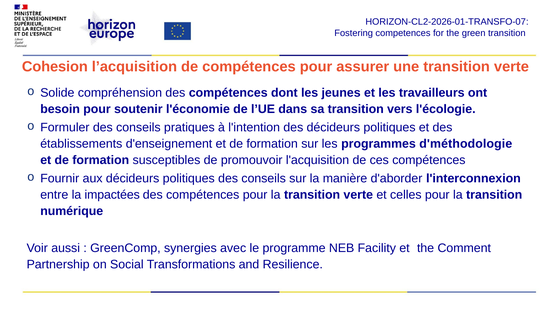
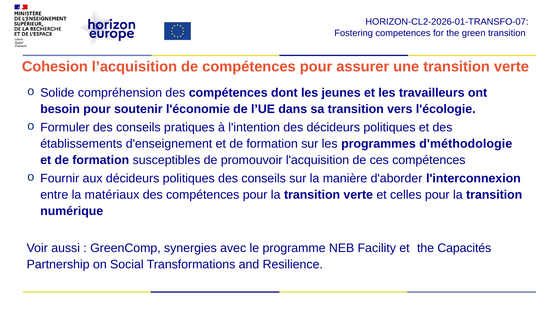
impactées: impactées -> matériaux
Comment: Comment -> Capacités
